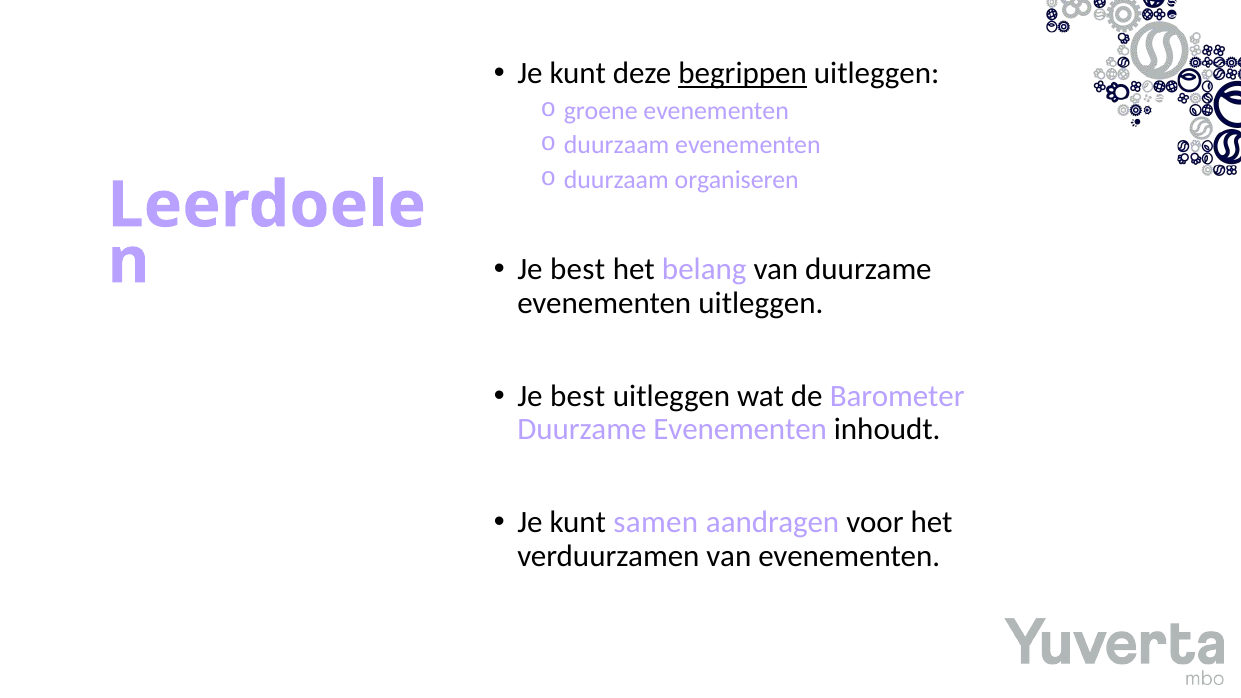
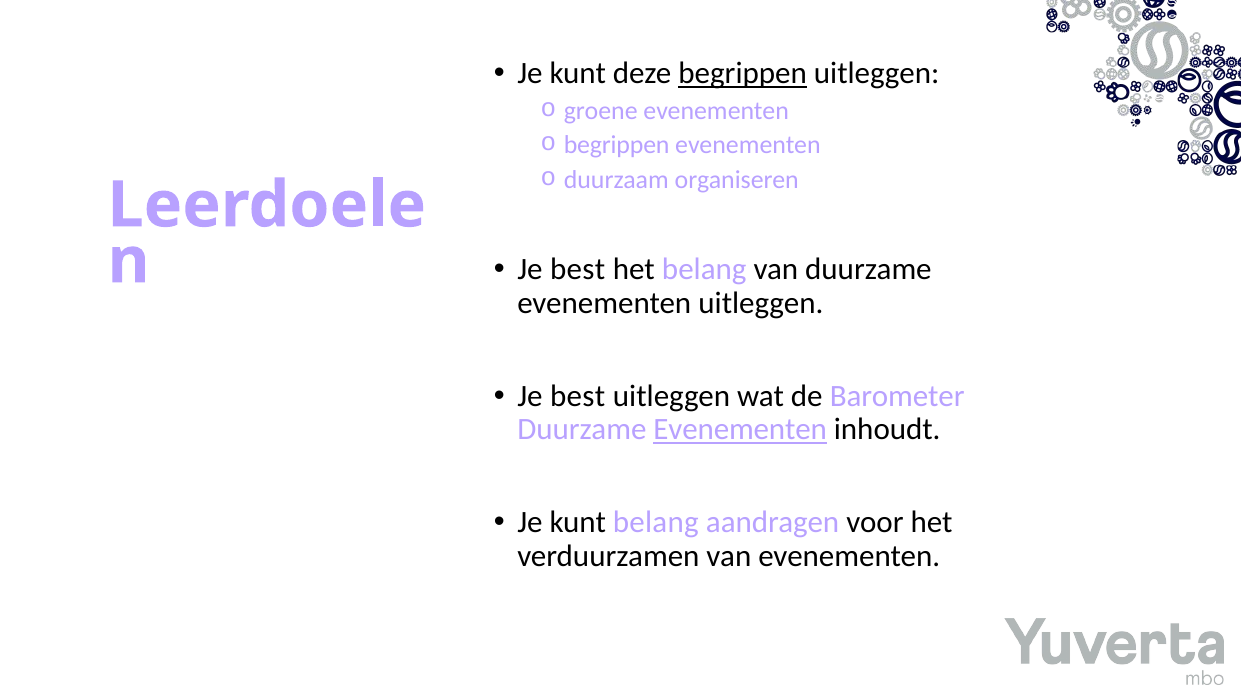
duurzaam at (617, 145): duurzaam -> begrippen
Evenementen at (740, 430) underline: none -> present
kunt samen: samen -> belang
